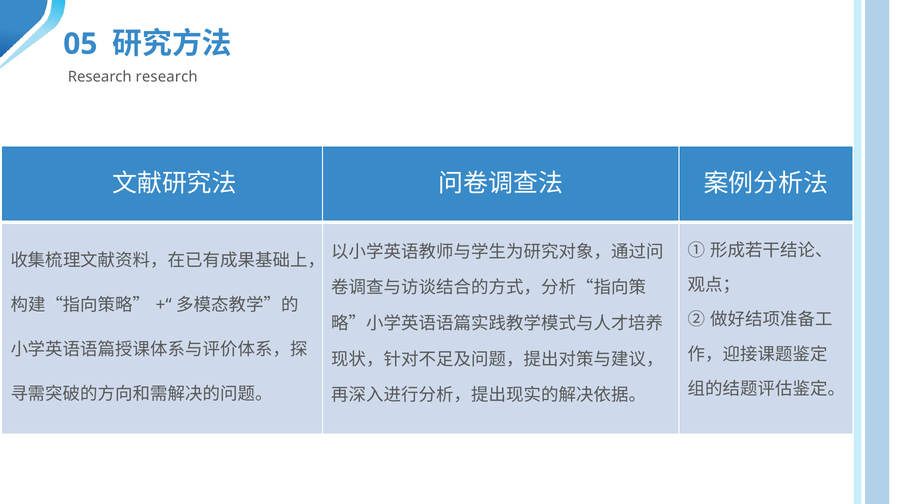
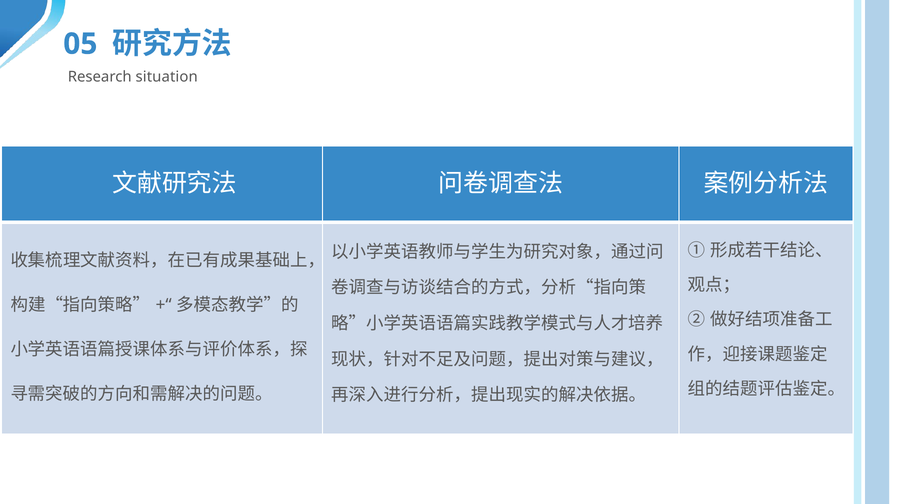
Research research: research -> situation
